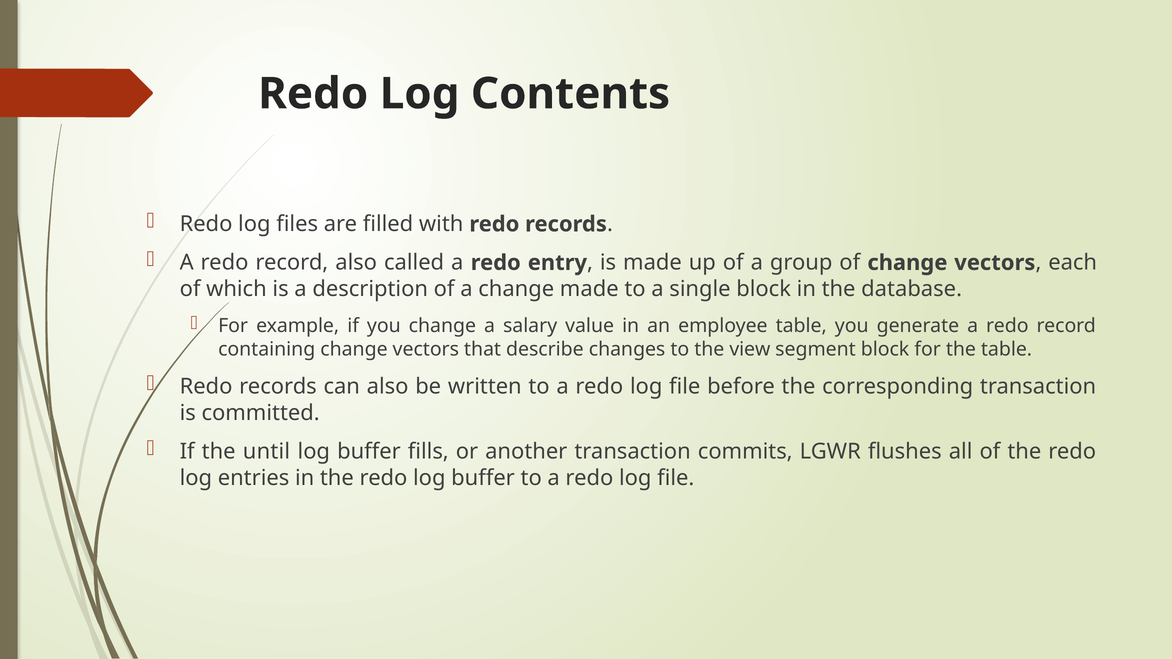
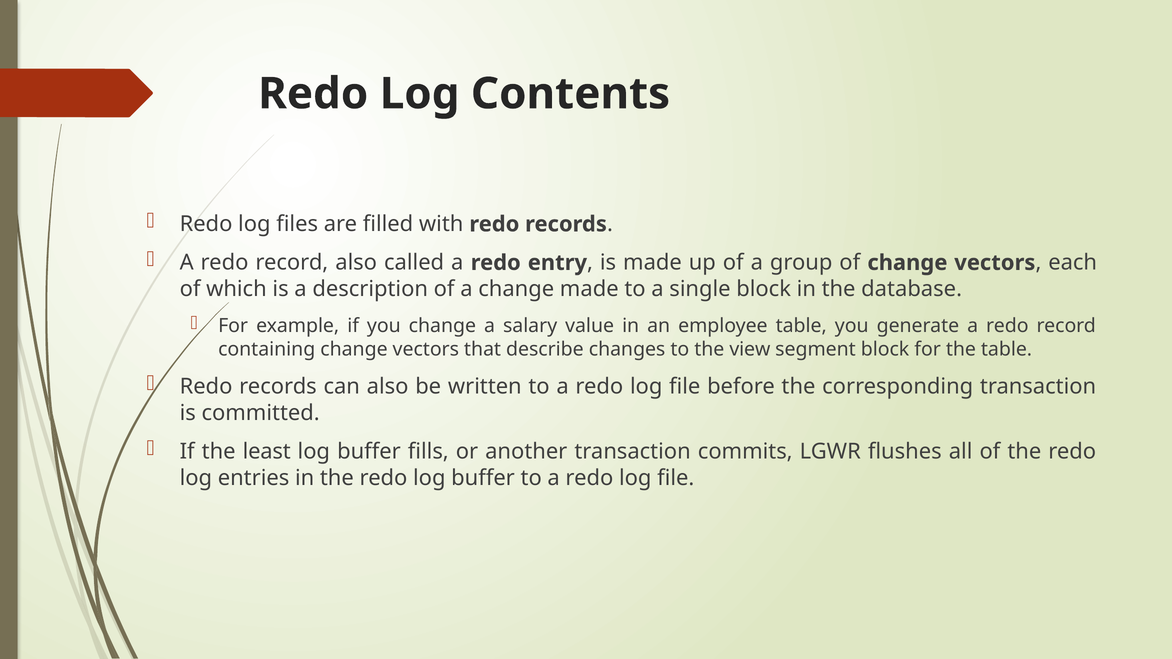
until: until -> least
